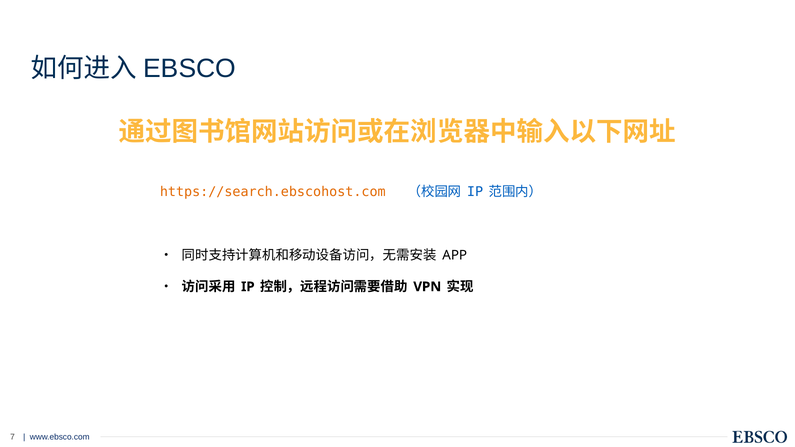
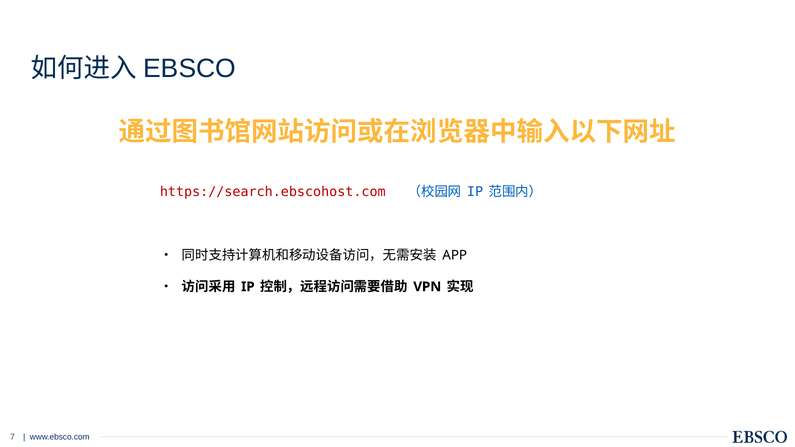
https://search.ebscohost.com colour: orange -> red
